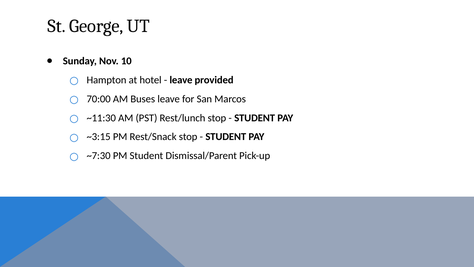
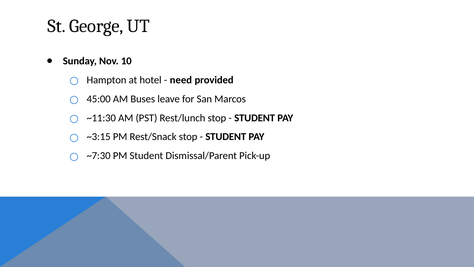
leave at (181, 80): leave -> need
70:00: 70:00 -> 45:00
